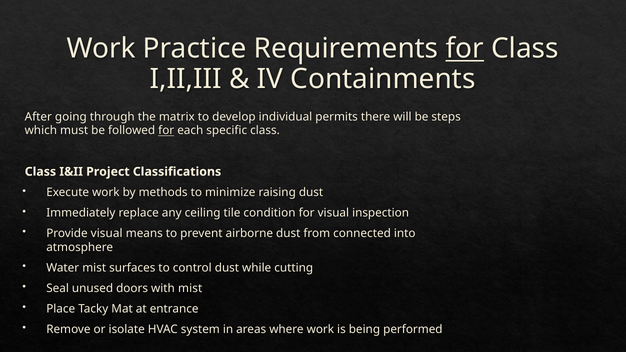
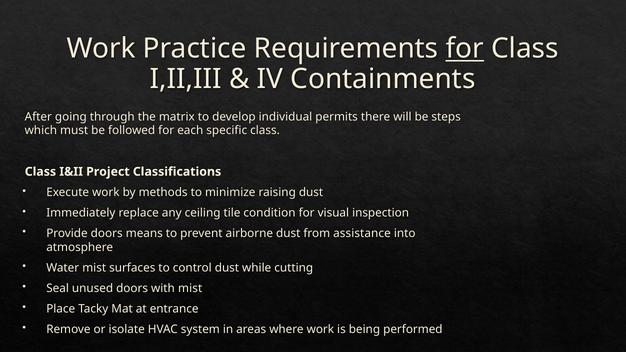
for at (166, 131) underline: present -> none
Provide visual: visual -> doors
connected: connected -> assistance
